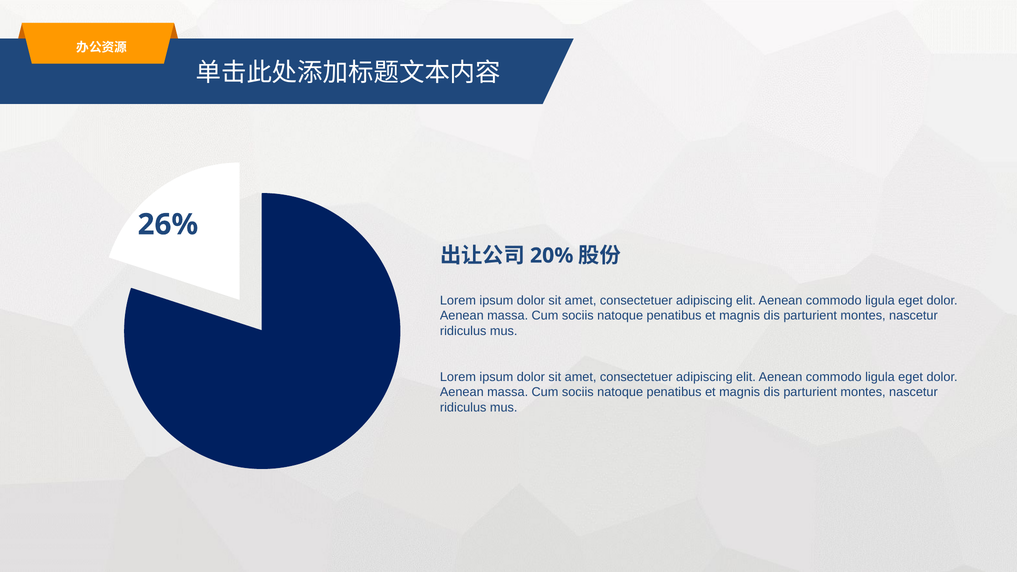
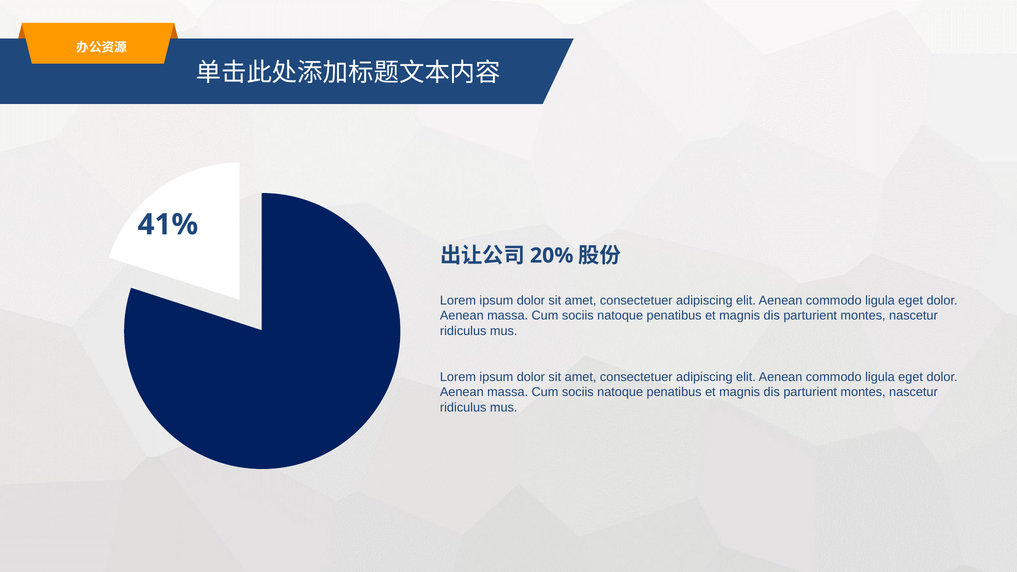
26%: 26% -> 41%
